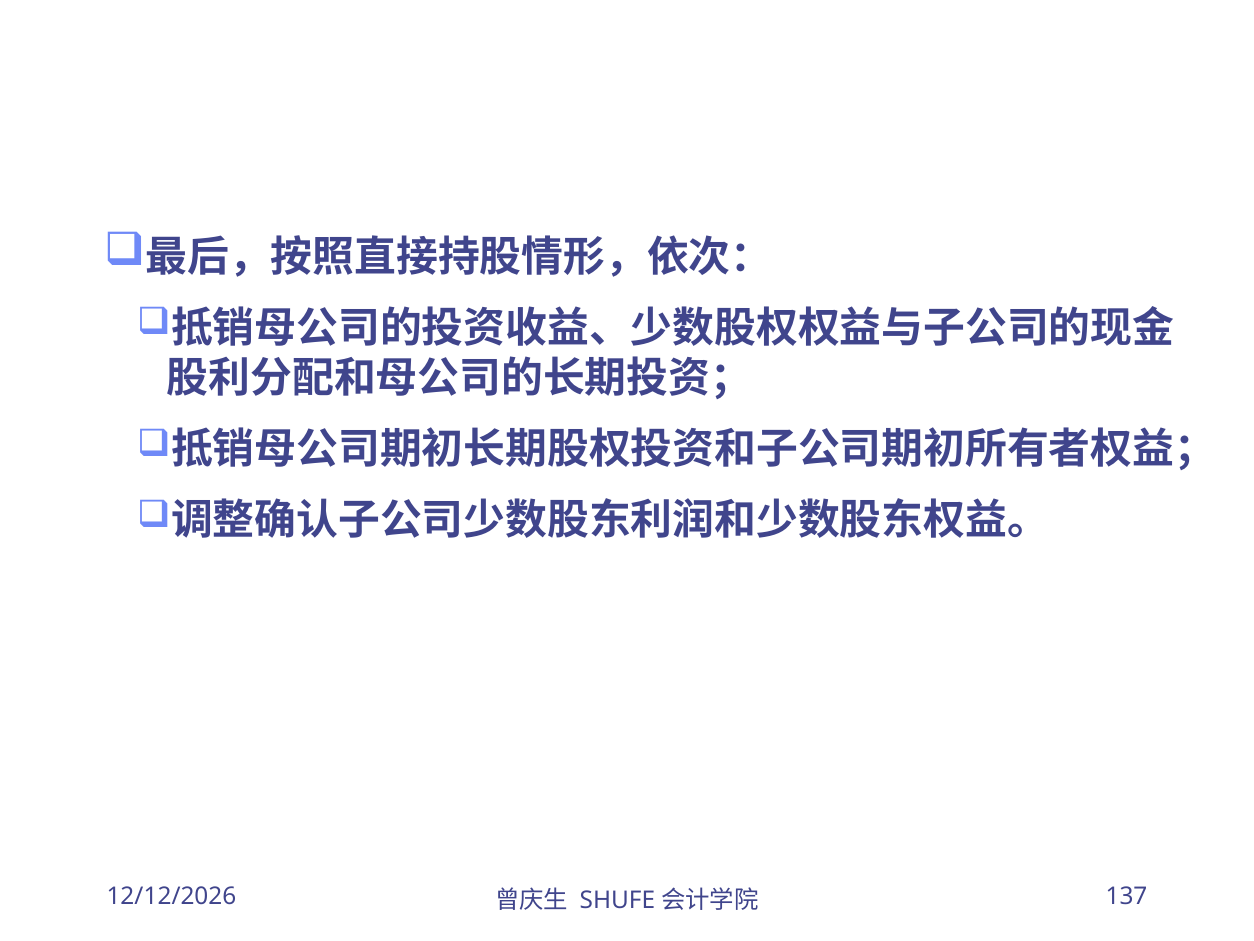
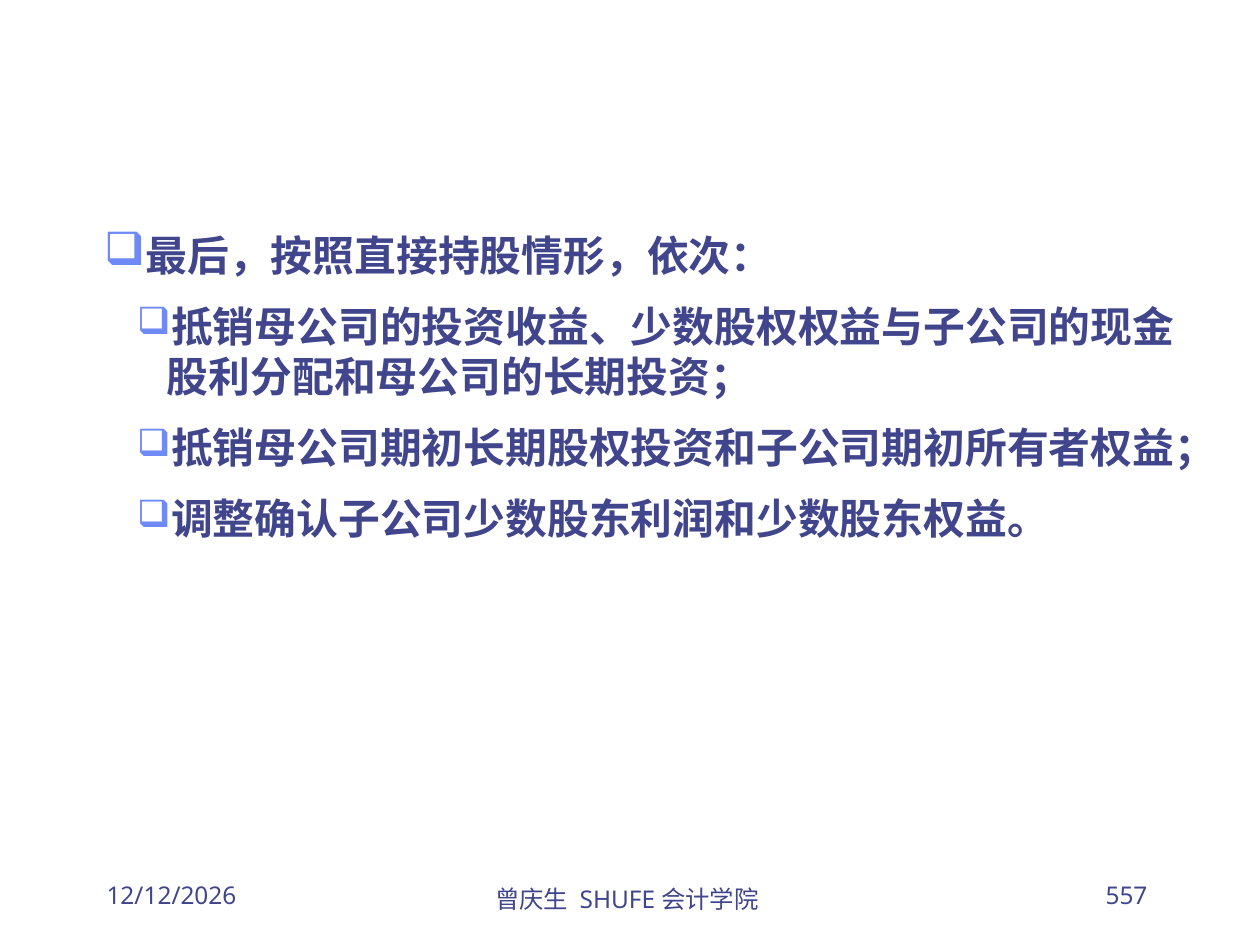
137: 137 -> 557
